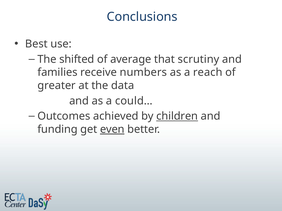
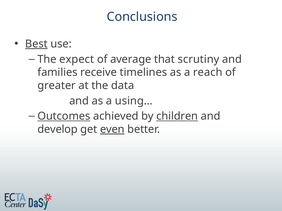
Best underline: none -> present
shifted: shifted -> expect
numbers: numbers -> timelines
could…: could… -> using…
Outcomes underline: none -> present
funding: funding -> develop
